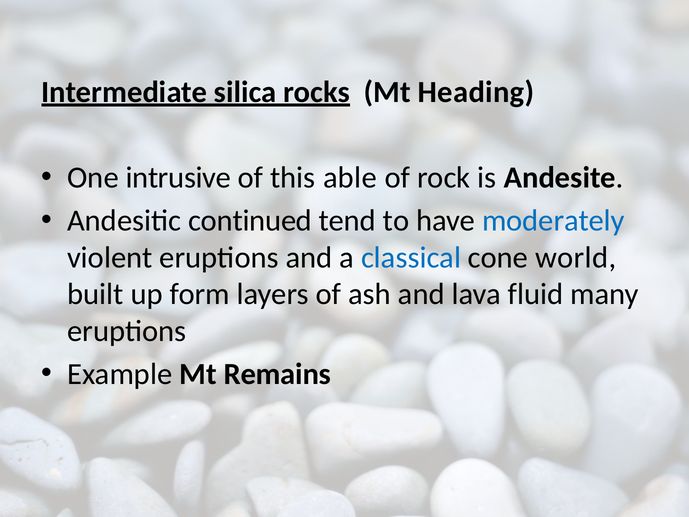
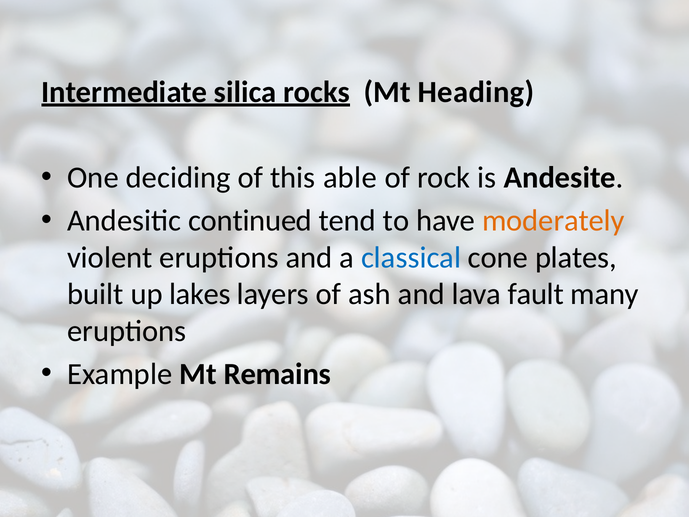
intrusive: intrusive -> deciding
moderately colour: blue -> orange
world: world -> plates
form: form -> lakes
fluid: fluid -> fault
